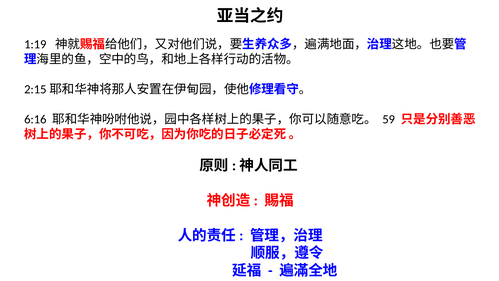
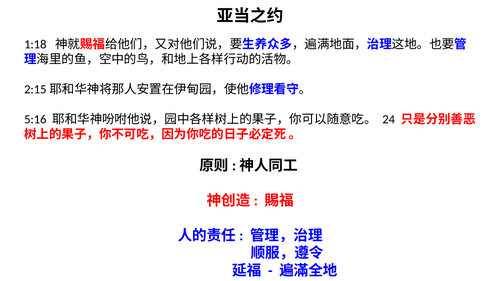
1:19: 1:19 -> 1:18
6:16: 6:16 -> 5:16
59: 59 -> 24
